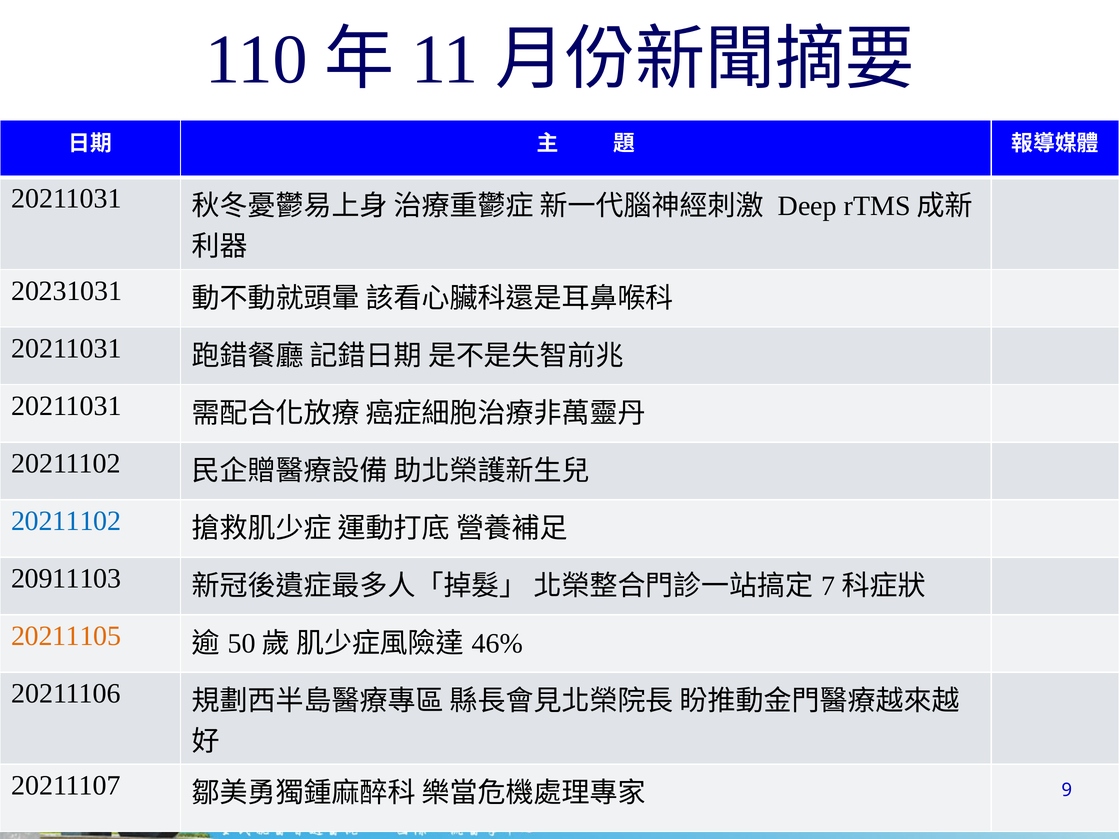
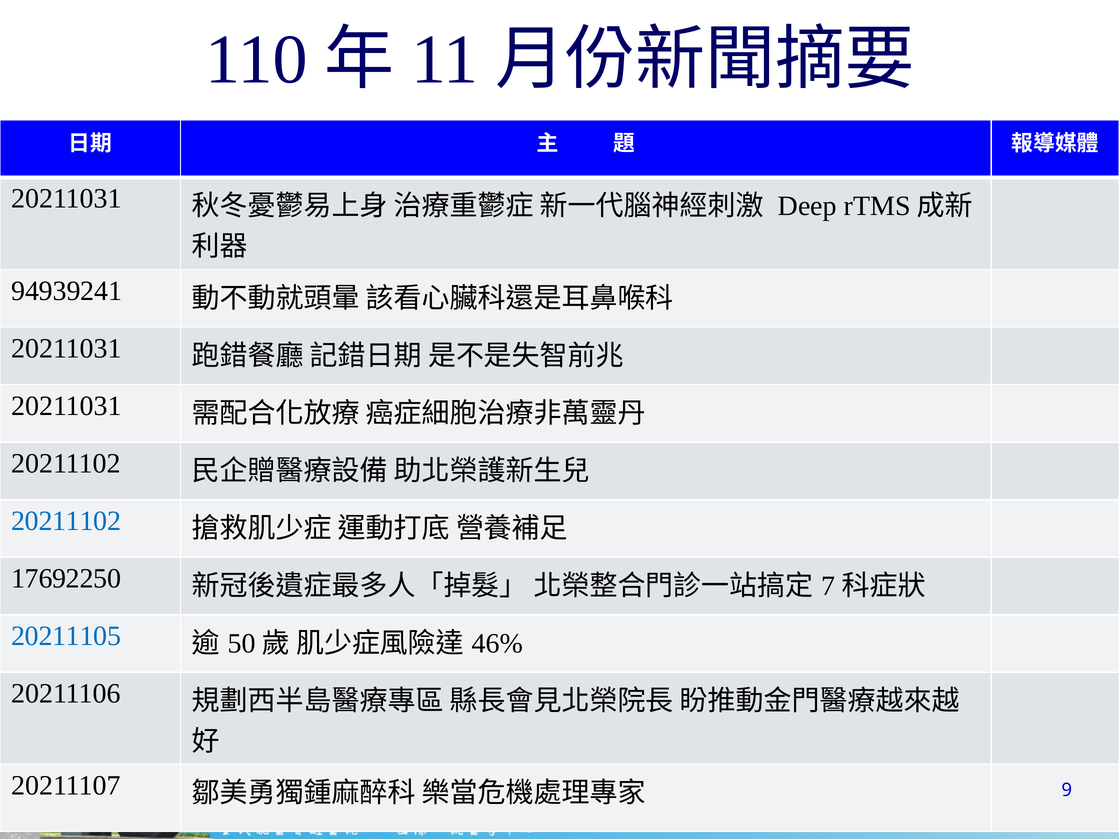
20231031: 20231031 -> 94939241
20911103: 20911103 -> 17692250
20211105 colour: orange -> blue
